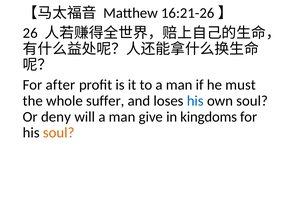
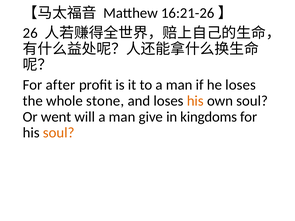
he must: must -> loses
suffer: suffer -> stone
his at (195, 101) colour: blue -> orange
deny: deny -> went
